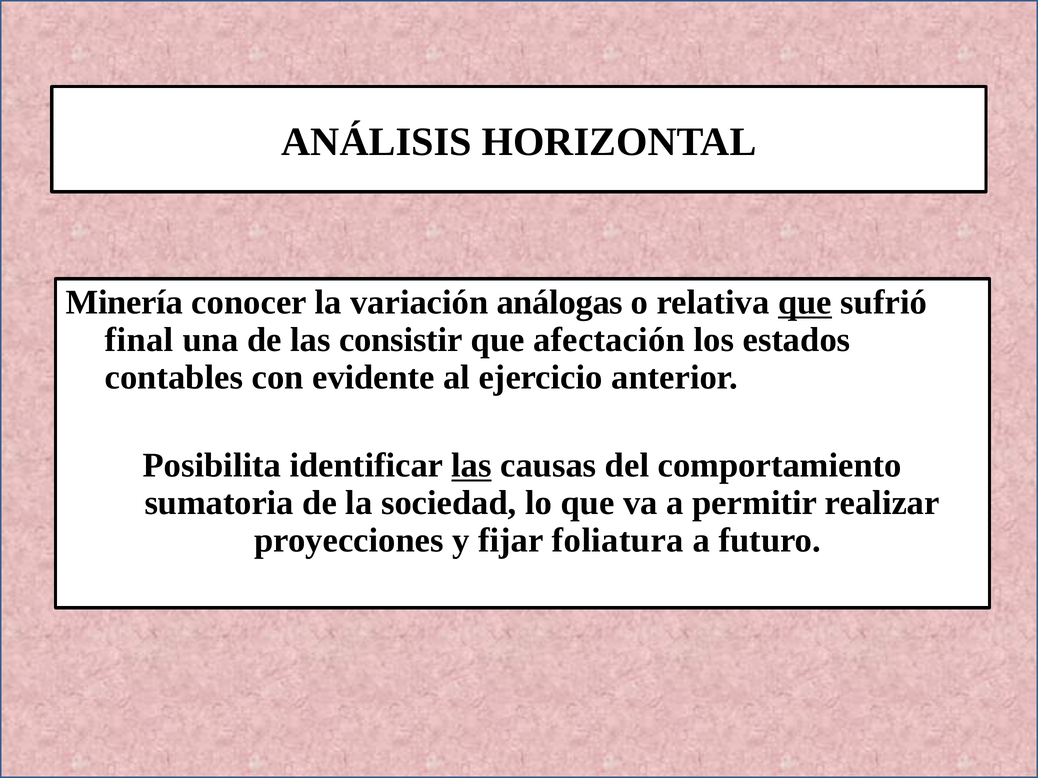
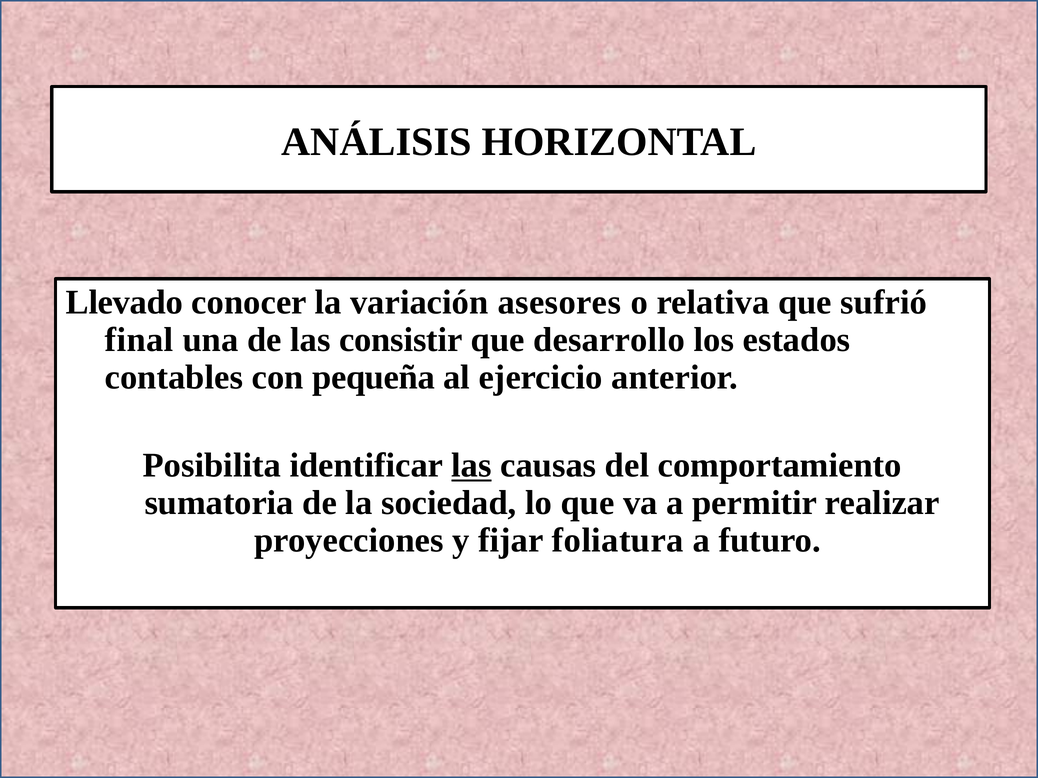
Minería: Minería -> Llevado
análogas: análogas -> asesores
que at (805, 303) underline: present -> none
afectación: afectación -> desarrollo
evidente: evidente -> pequeña
